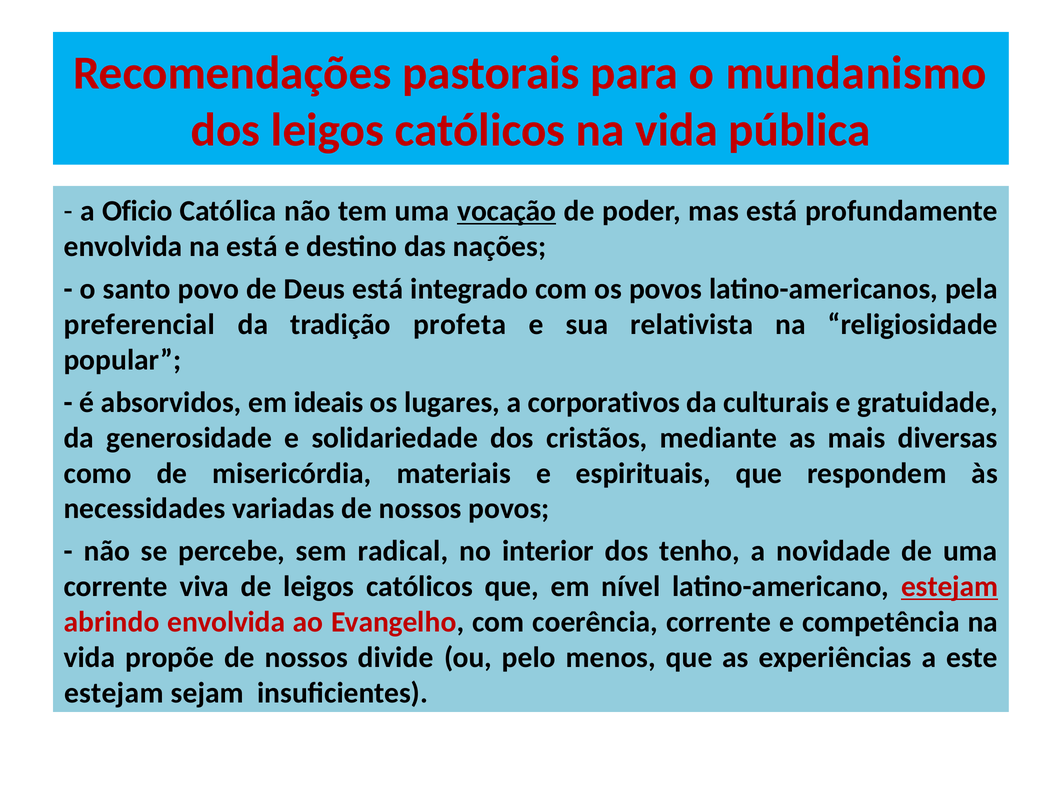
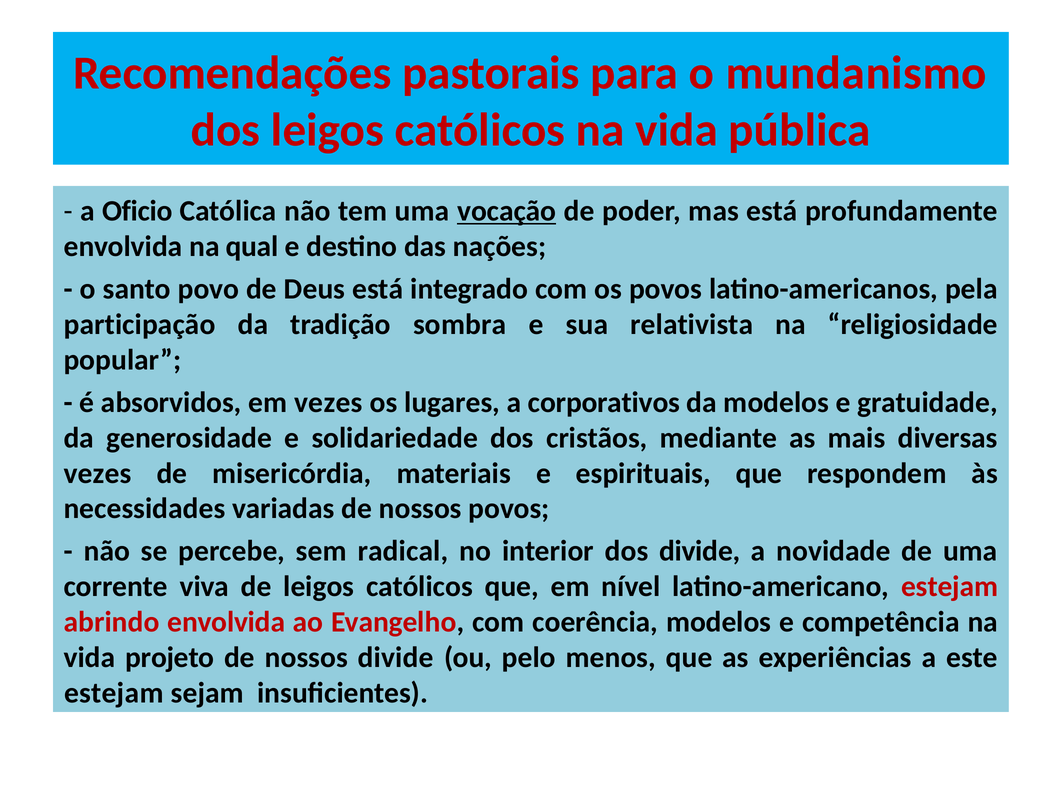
na está: está -> qual
preferencial: preferencial -> participação
profeta: profeta -> sombra
em ideais: ideais -> vezes
da culturais: culturais -> modelos
como at (98, 473): como -> vezes
dos tenho: tenho -> divide
estejam at (950, 586) underline: present -> none
coerência corrente: corrente -> modelos
propõe: propõe -> projeto
